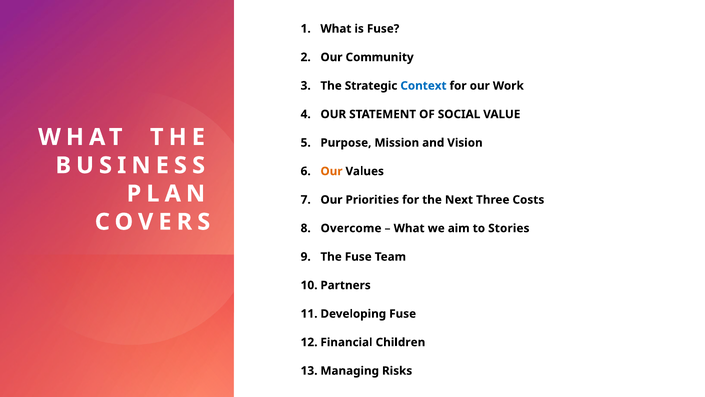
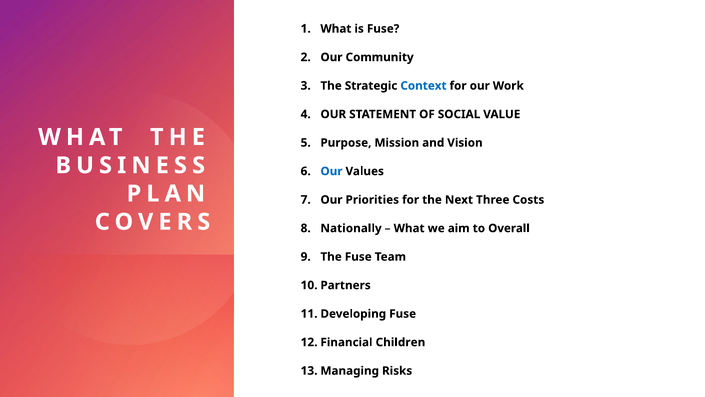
Our at (331, 171) colour: orange -> blue
Overcome: Overcome -> Nationally
Stories: Stories -> Overall
